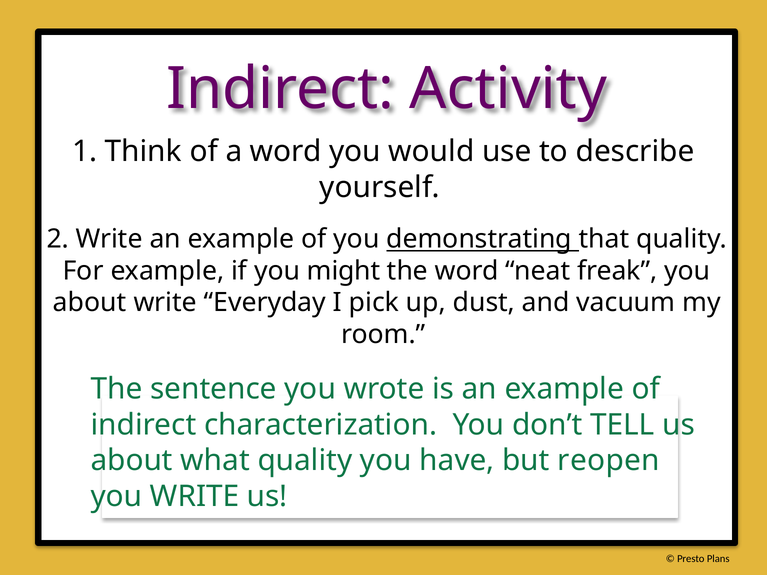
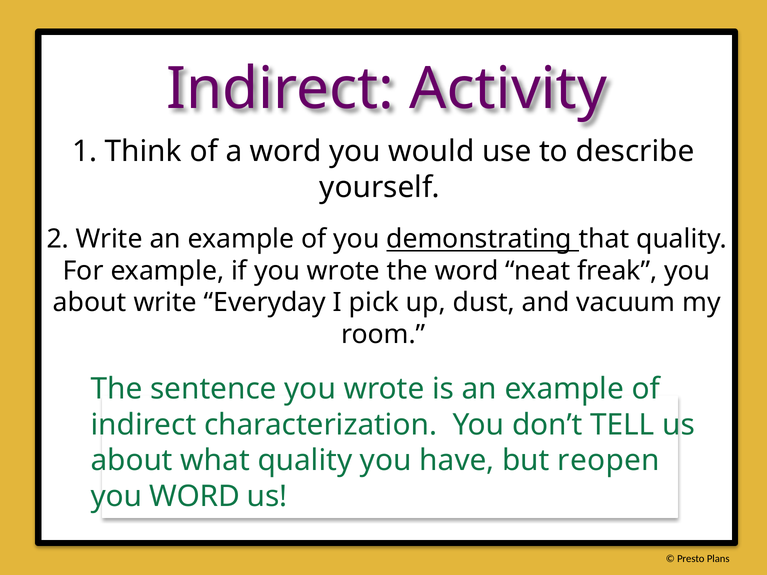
if you might: might -> wrote
you WRITE: WRITE -> WORD
